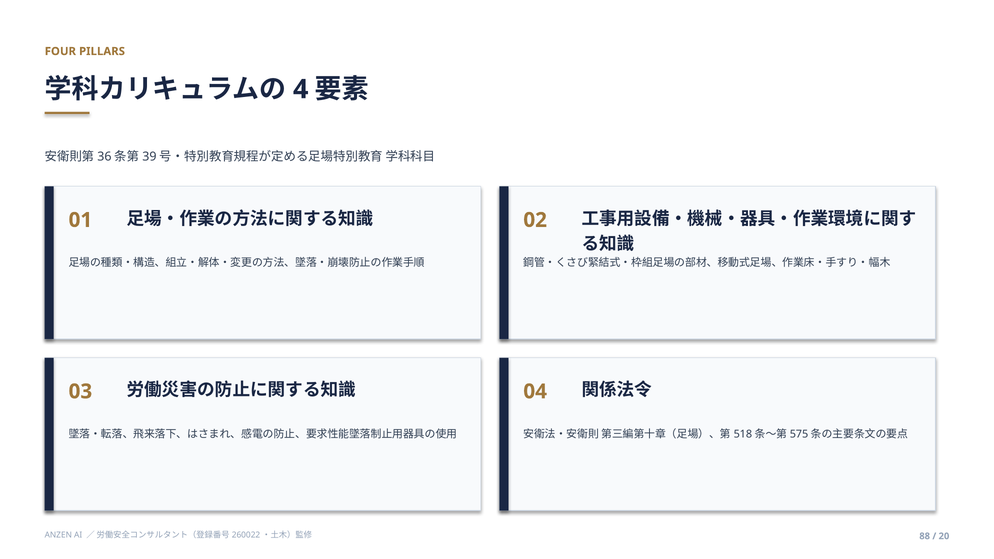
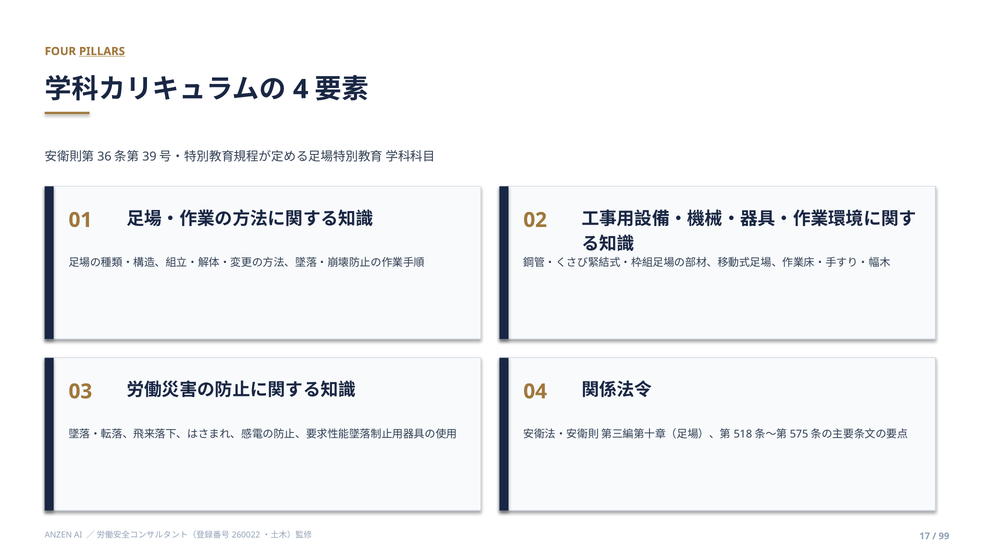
PILLARS underline: none -> present
88: 88 -> 17
20: 20 -> 99
